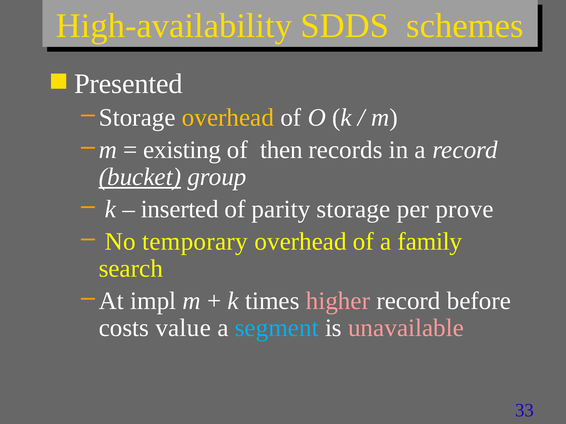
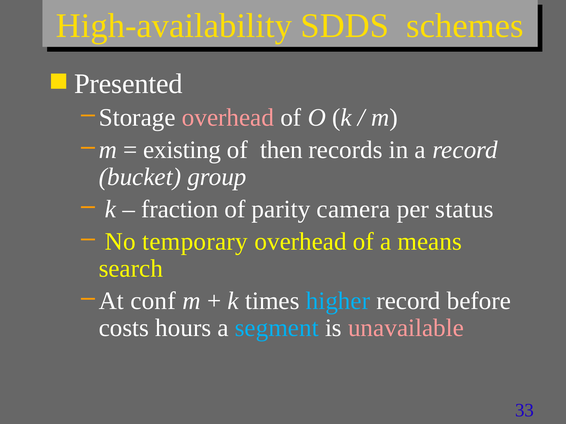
overhead at (228, 118) colour: yellow -> pink
bucket underline: present -> none
inserted: inserted -> fraction
parity storage: storage -> camera
prove: prove -> status
family: family -> means
impl: impl -> conf
higher colour: pink -> light blue
value: value -> hours
